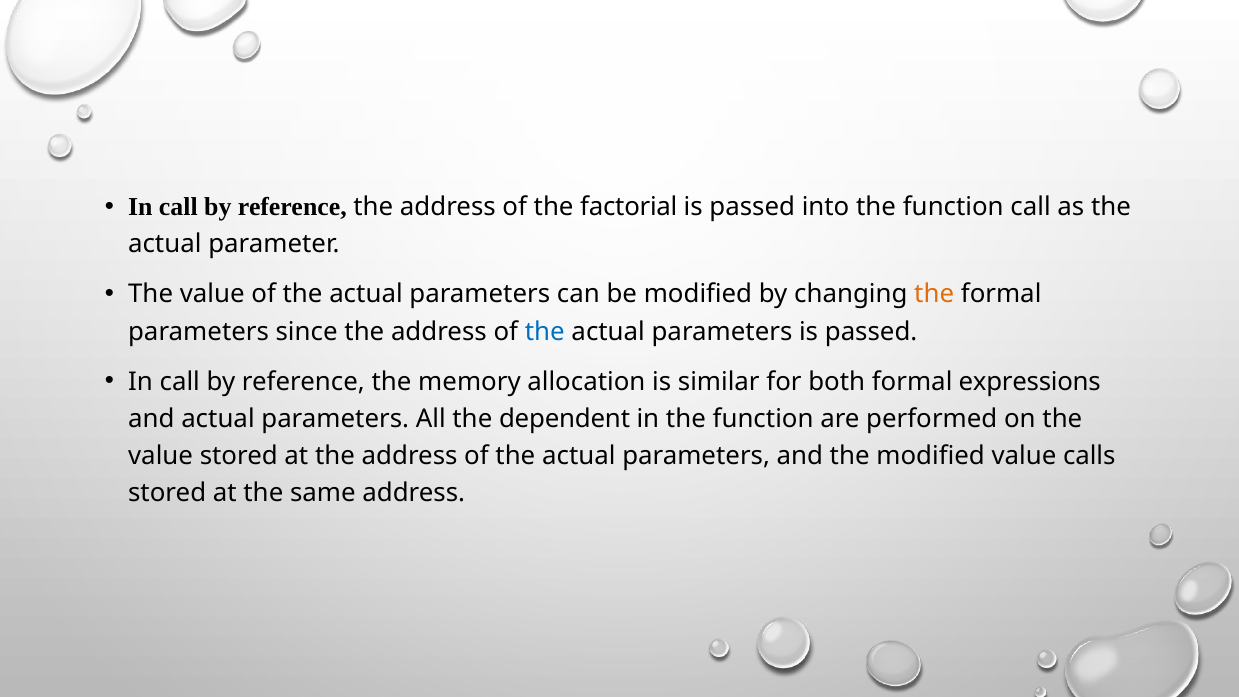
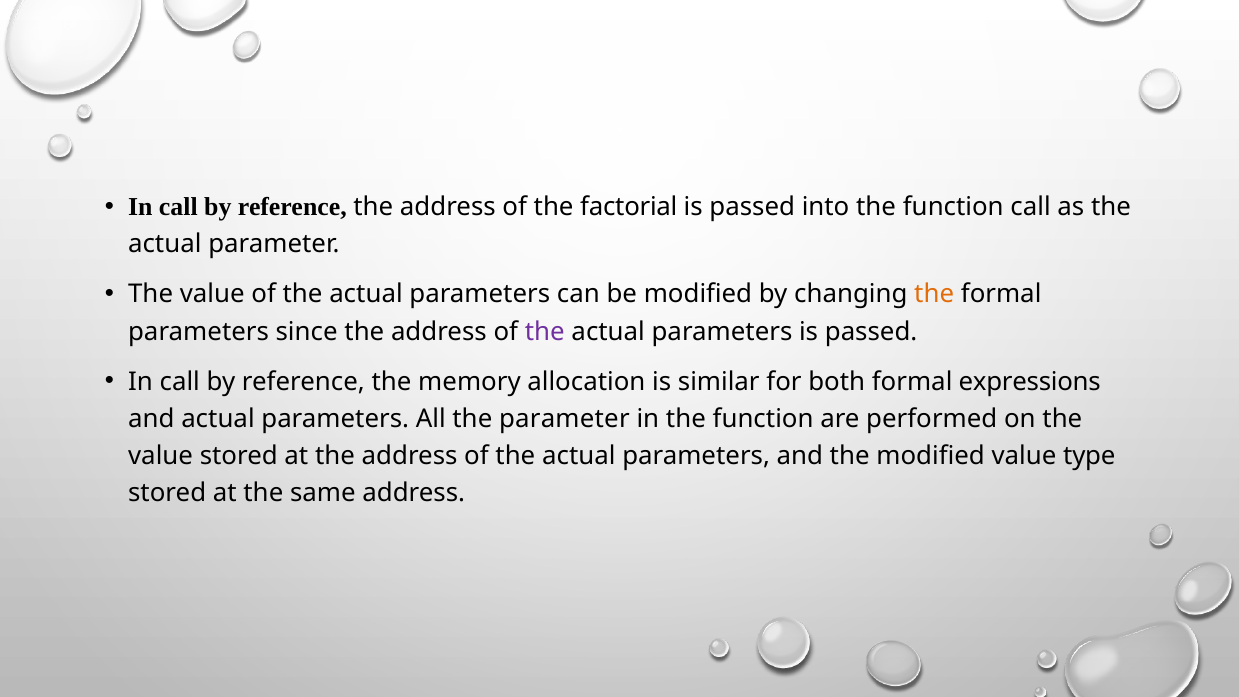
the at (545, 332) colour: blue -> purple
the dependent: dependent -> parameter
calls: calls -> type
